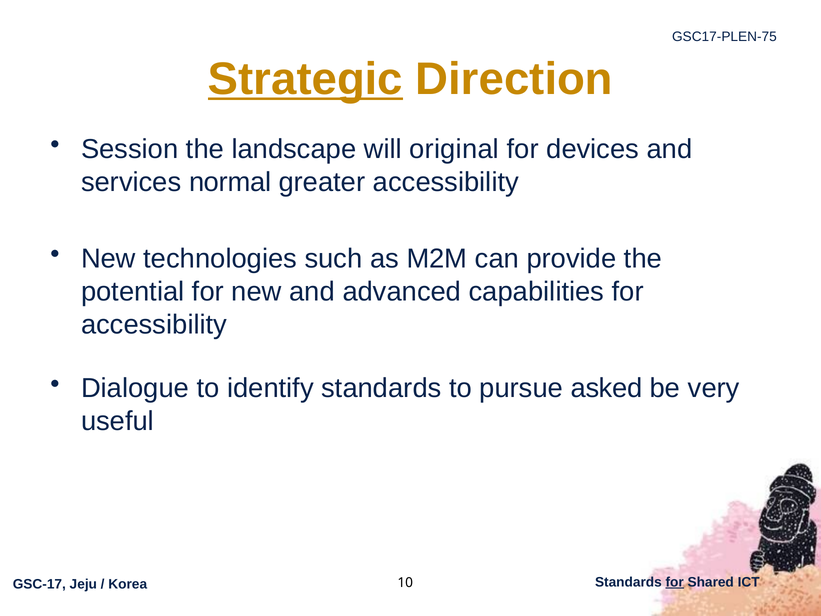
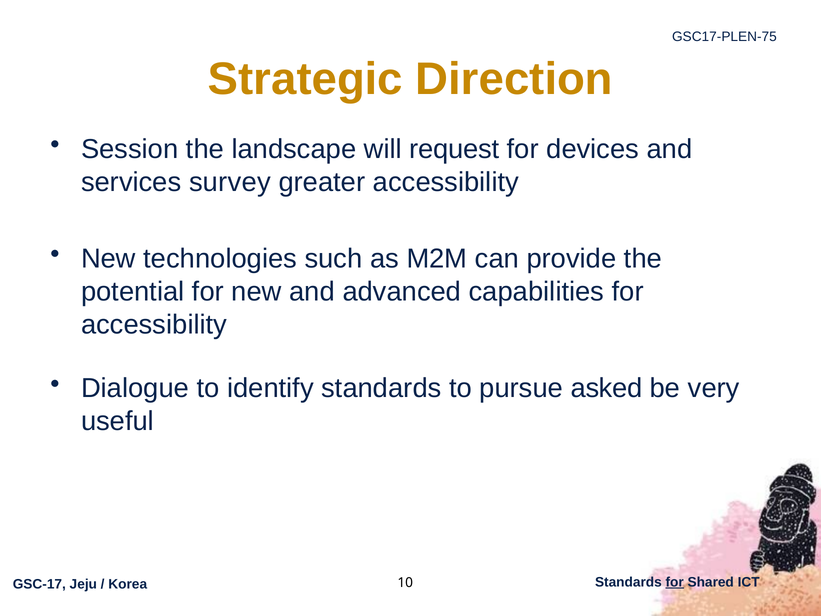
Strategic underline: present -> none
original: original -> request
normal: normal -> survey
